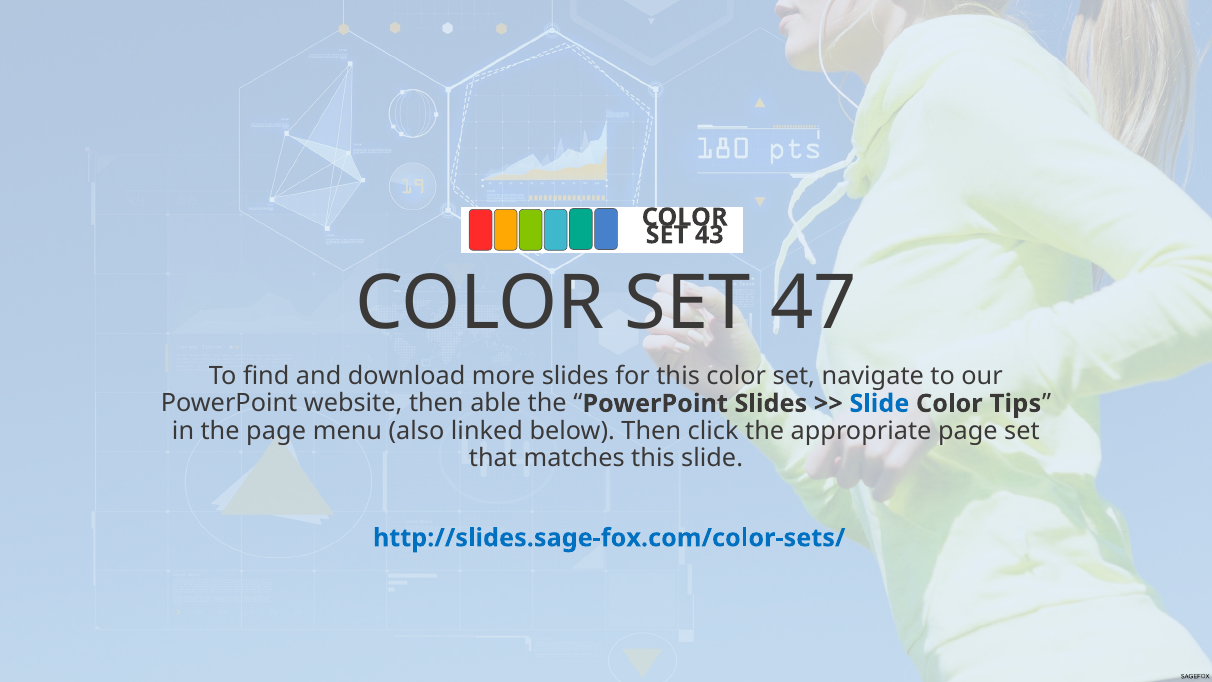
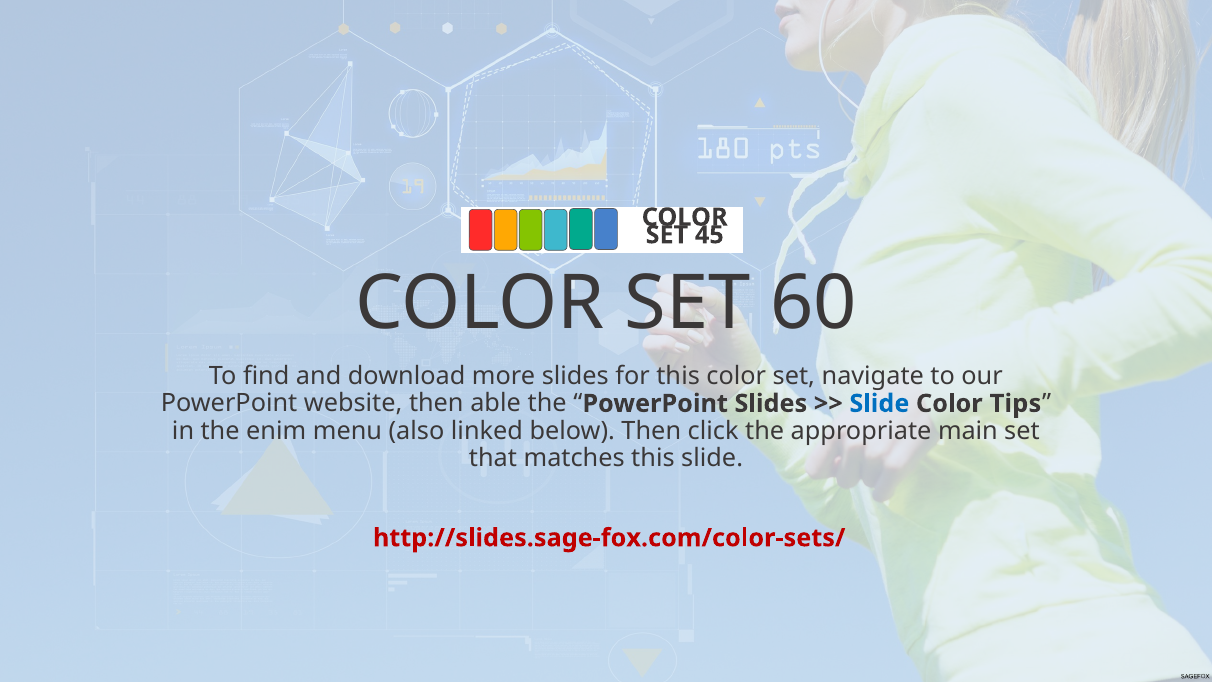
43: 43 -> 45
47: 47 -> 60
the page: page -> enim
appropriate page: page -> main
http://slides.sage-fox.com/color-sets/ colour: blue -> red
